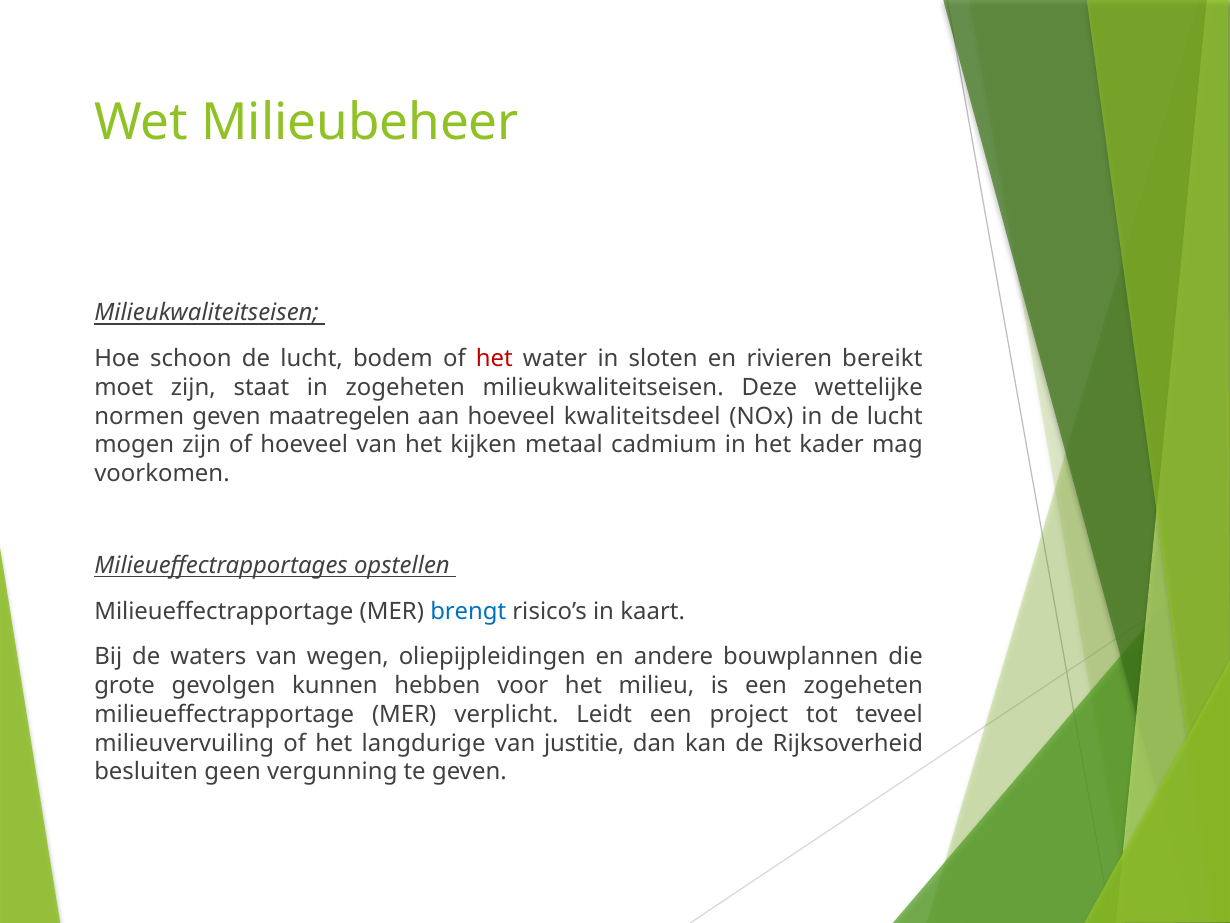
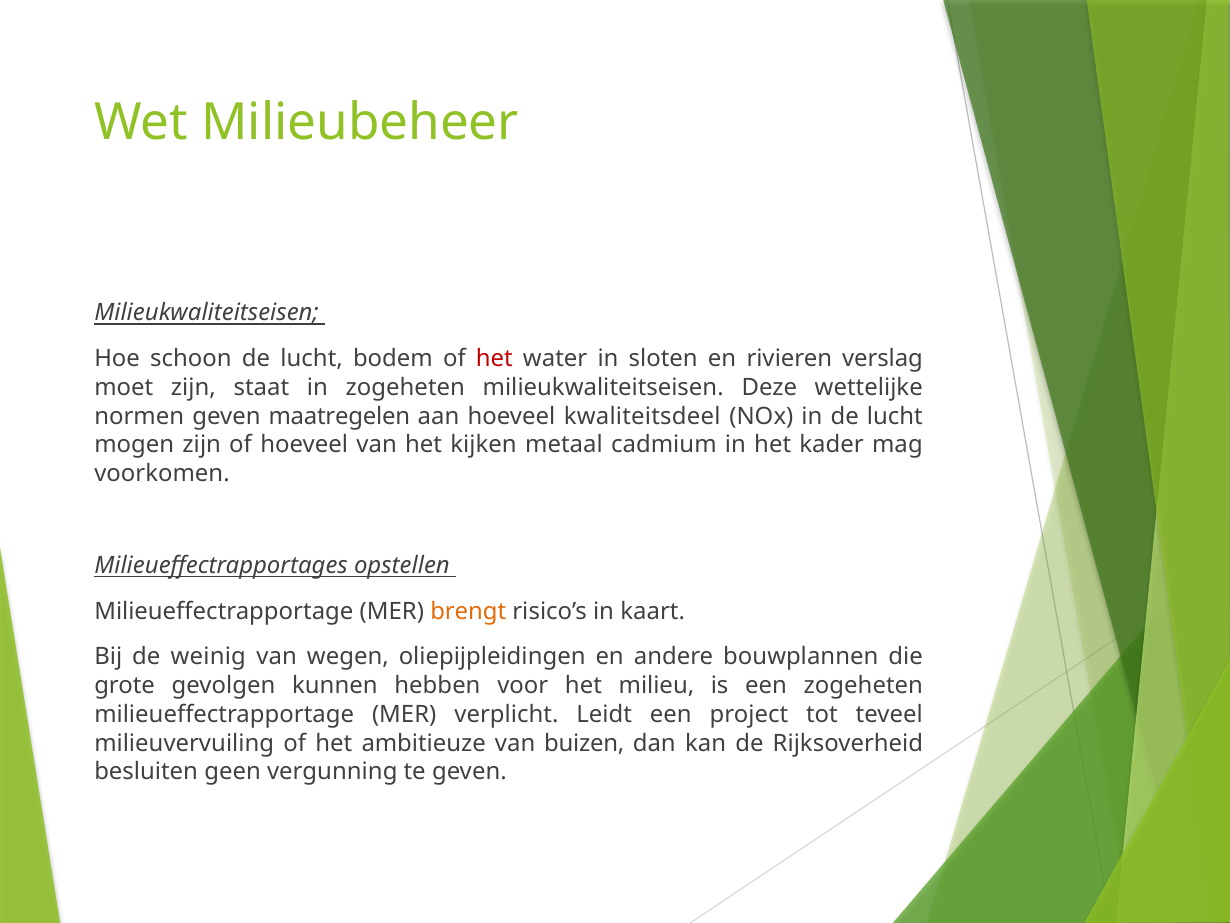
bereikt: bereikt -> verslag
brengt colour: blue -> orange
waters: waters -> weinig
langdurige: langdurige -> ambitieuze
justitie: justitie -> buizen
